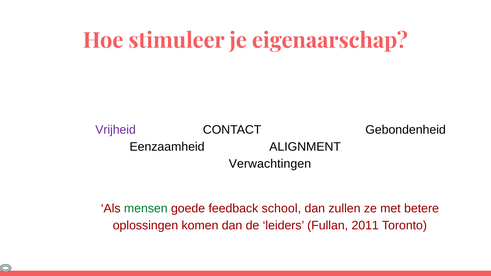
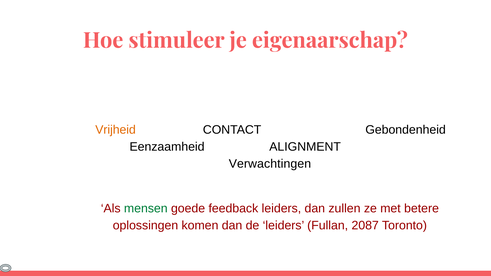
Vrijheid colour: purple -> orange
feedback school: school -> leiders
2011: 2011 -> 2087
